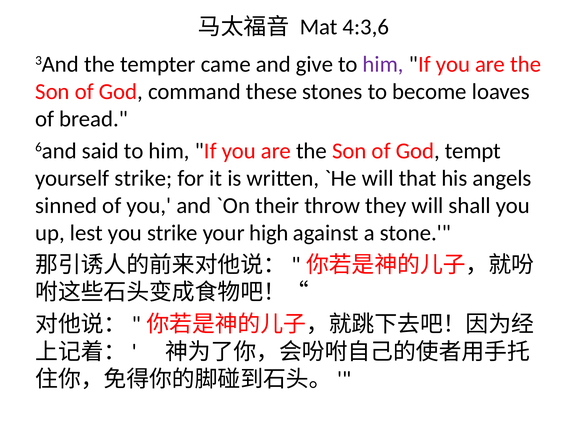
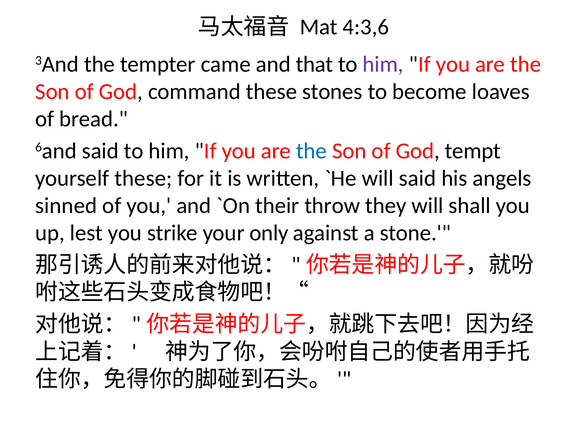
give: give -> that
the at (311, 151) colour: black -> blue
yourself strike: strike -> these
will that: that -> said
high: high -> only
